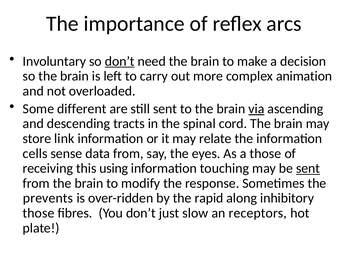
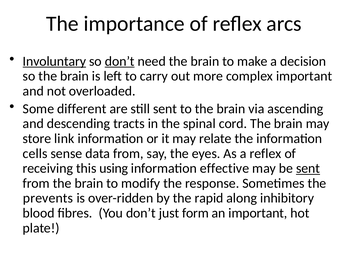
Involuntary underline: none -> present
complex animation: animation -> important
via underline: present -> none
a those: those -> reflex
touching: touching -> effective
those at (39, 213): those -> blood
slow: slow -> form
an receptors: receptors -> important
